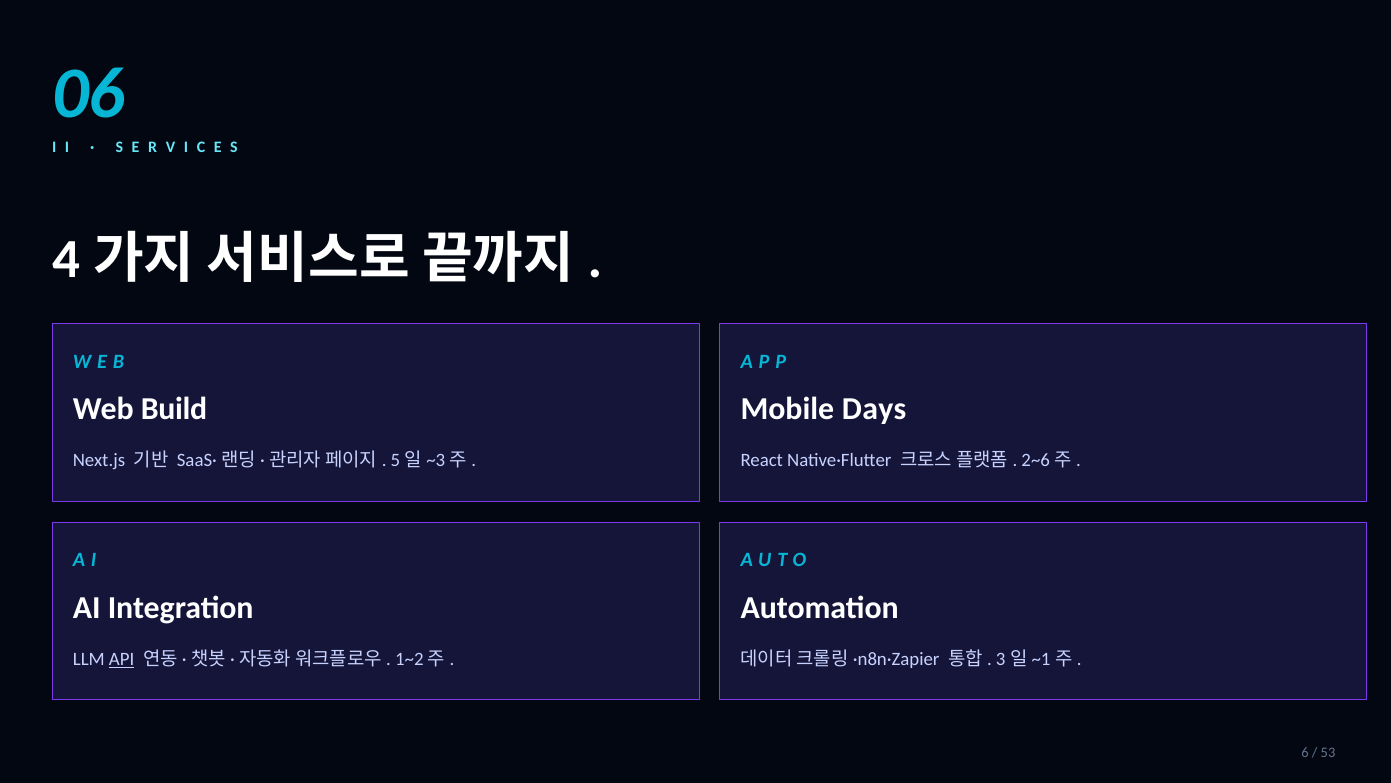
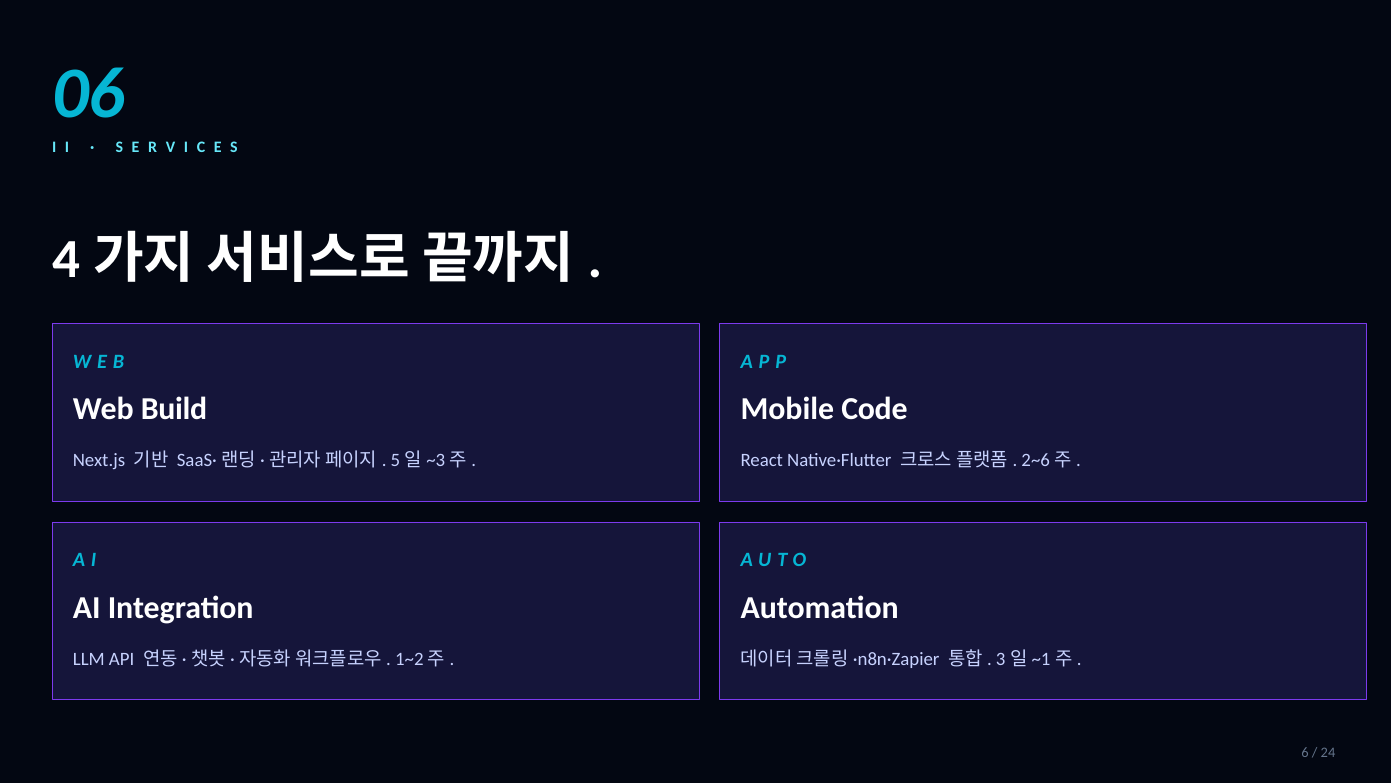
Days: Days -> Code
API underline: present -> none
53: 53 -> 24
